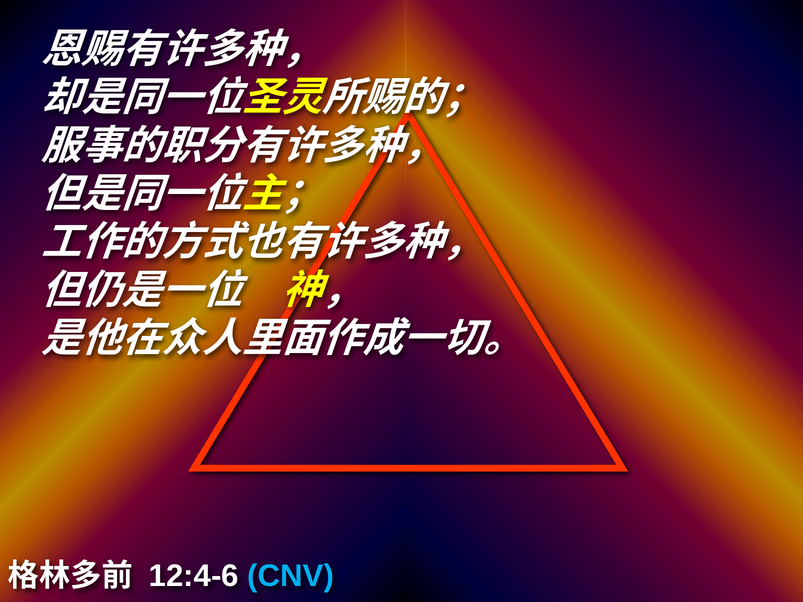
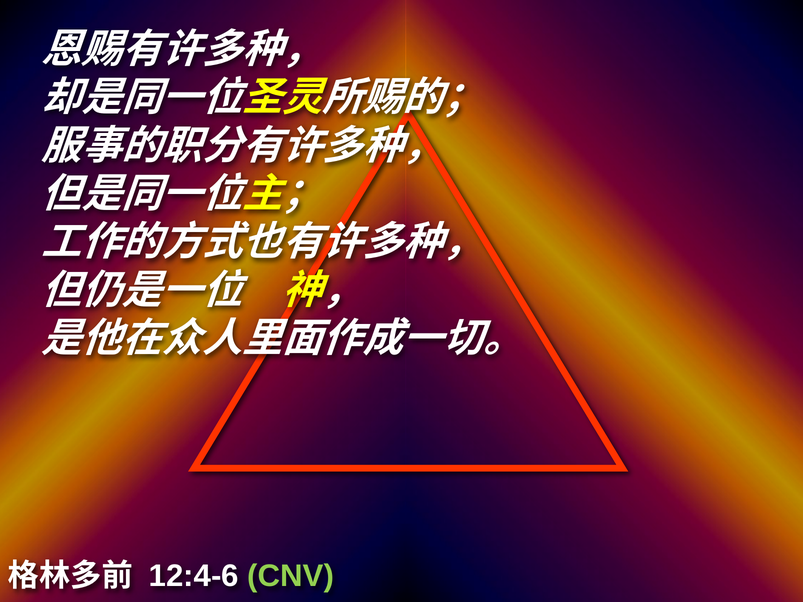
CNV colour: light blue -> light green
